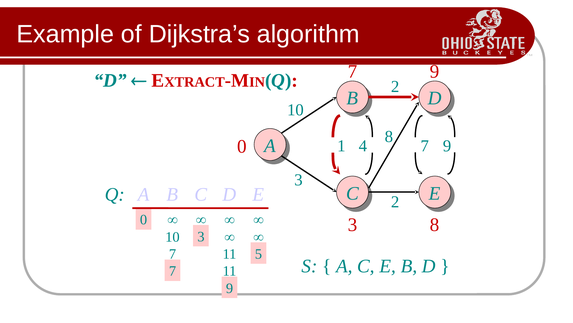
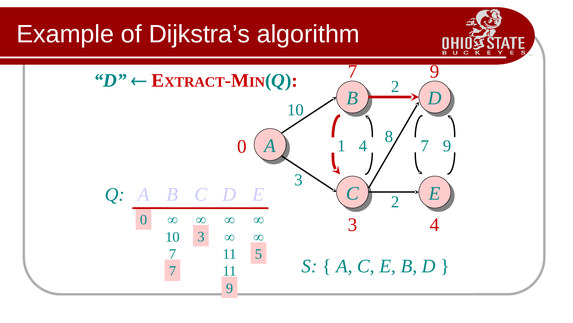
3 8: 8 -> 4
